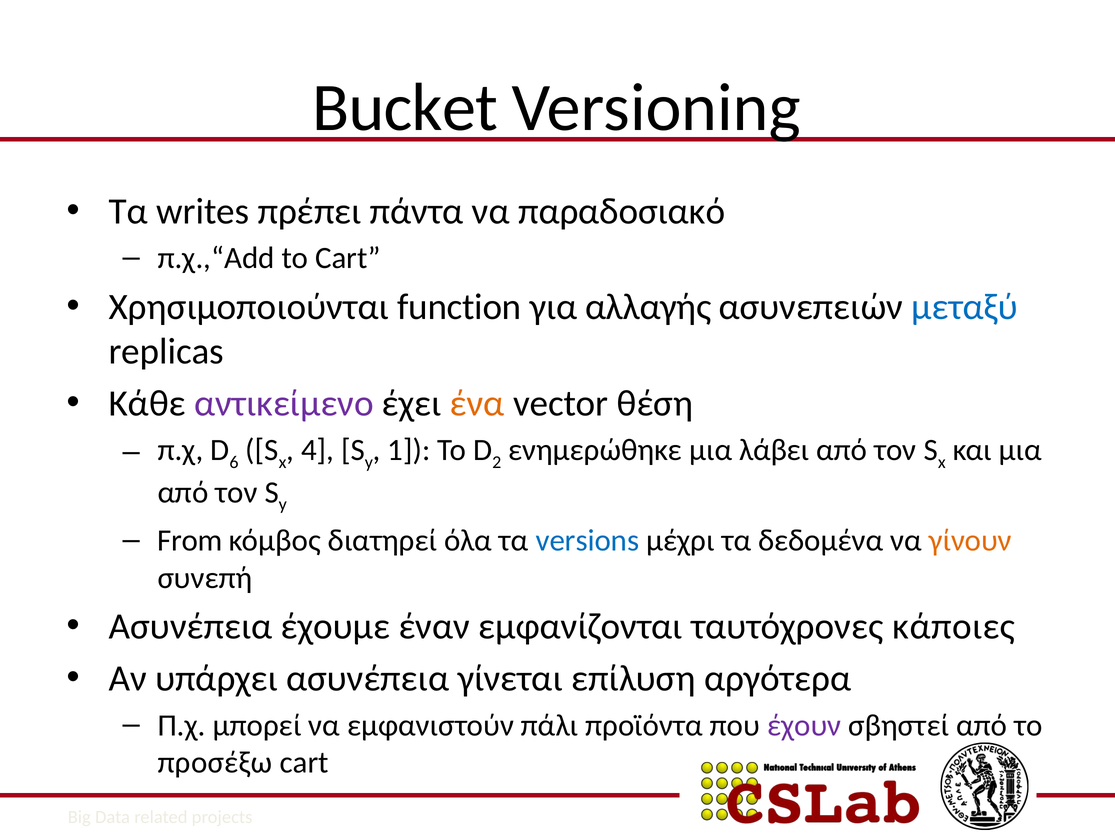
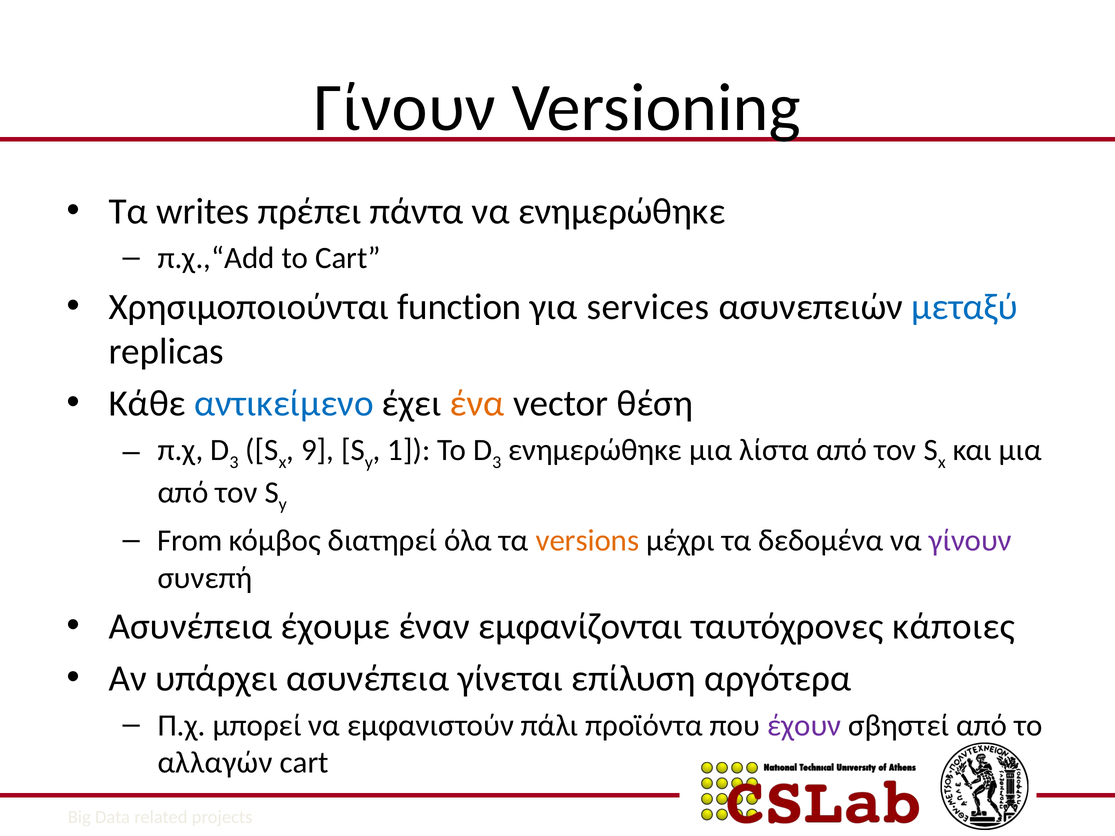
Bucket at (405, 108): Bucket -> Γίνουν
να παραδοσιακό: παραδοσιακό -> ενημερώθηκε
αλλαγής: αλλαγής -> services
αντικείμενο colour: purple -> blue
6 at (234, 462): 6 -> 3
4: 4 -> 9
2 at (497, 462): 2 -> 3
λάβει: λάβει -> λίστα
versions colour: blue -> orange
γίνουν at (970, 541) colour: orange -> purple
προσέξω: προσέξω -> αλλαγών
